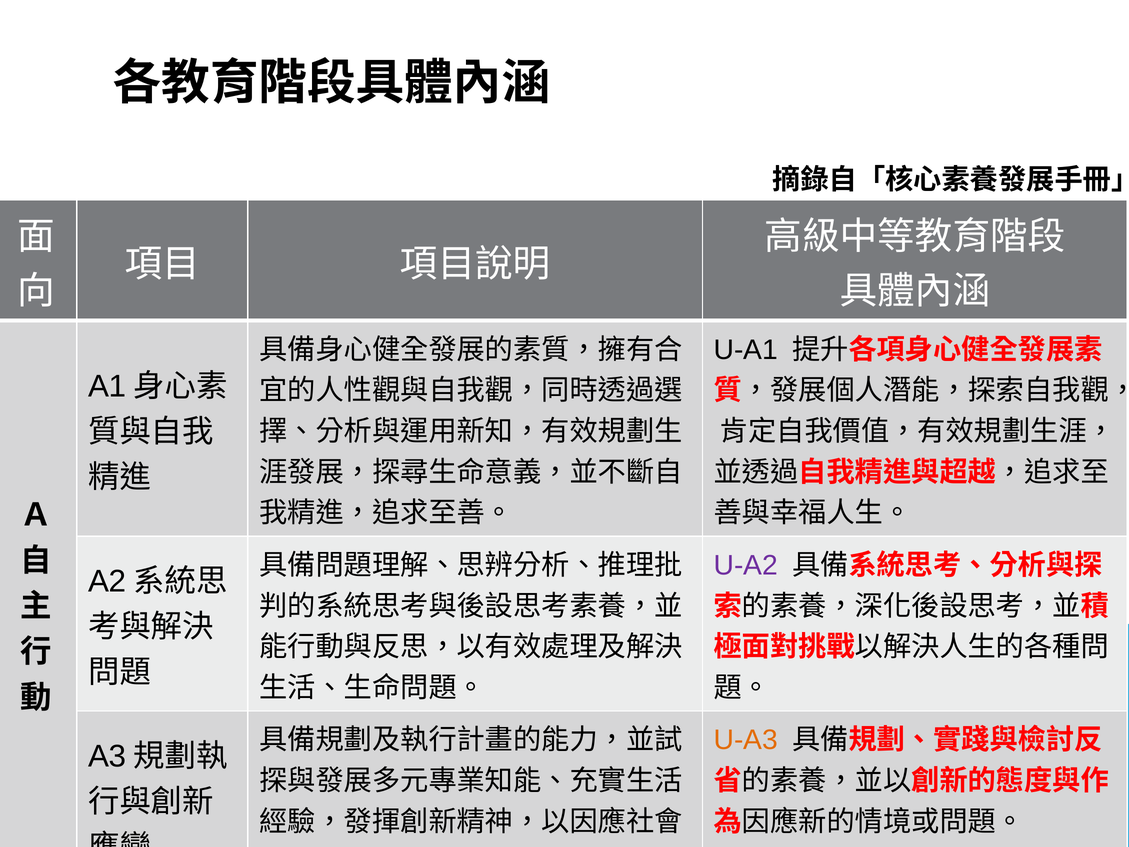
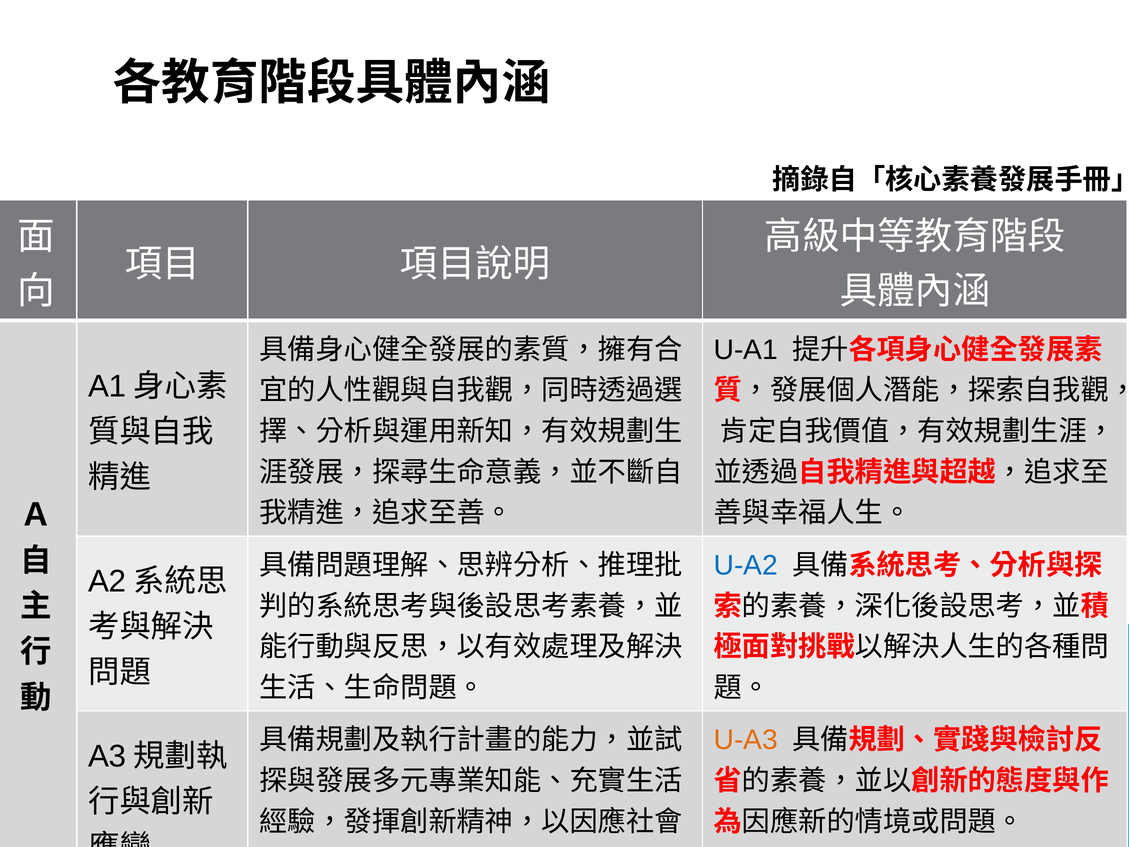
U-A2 colour: purple -> blue
